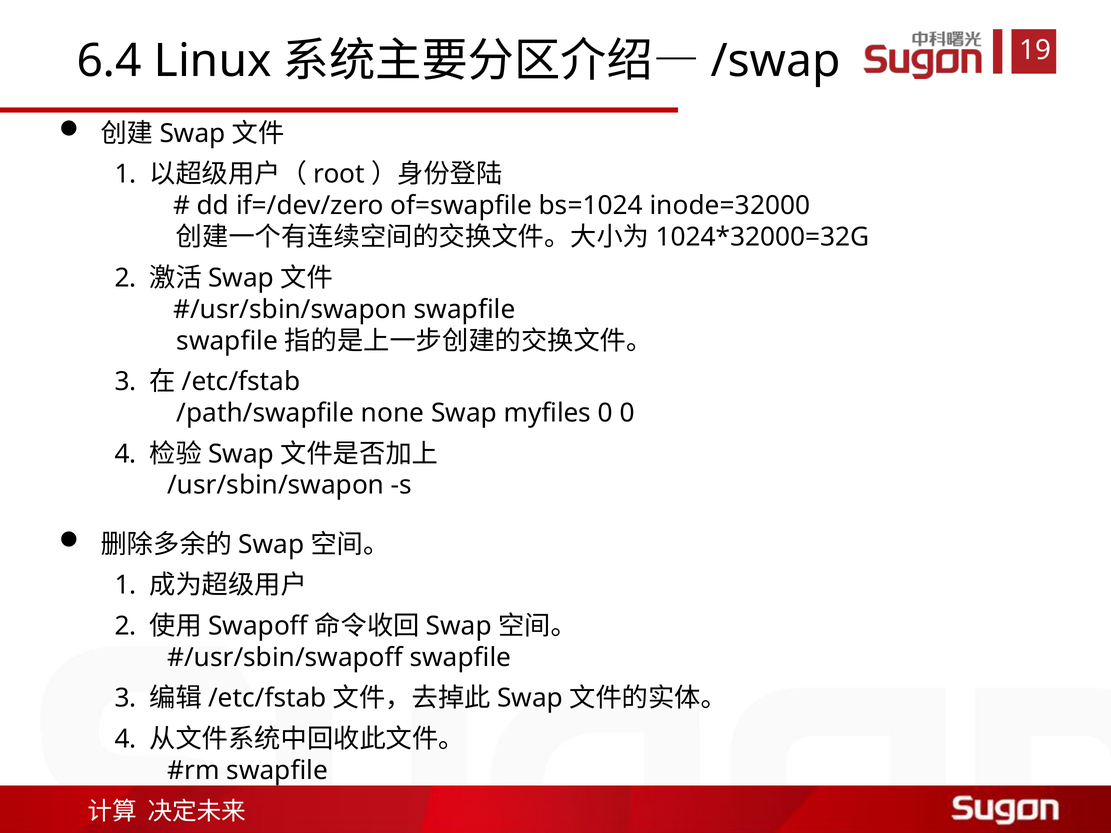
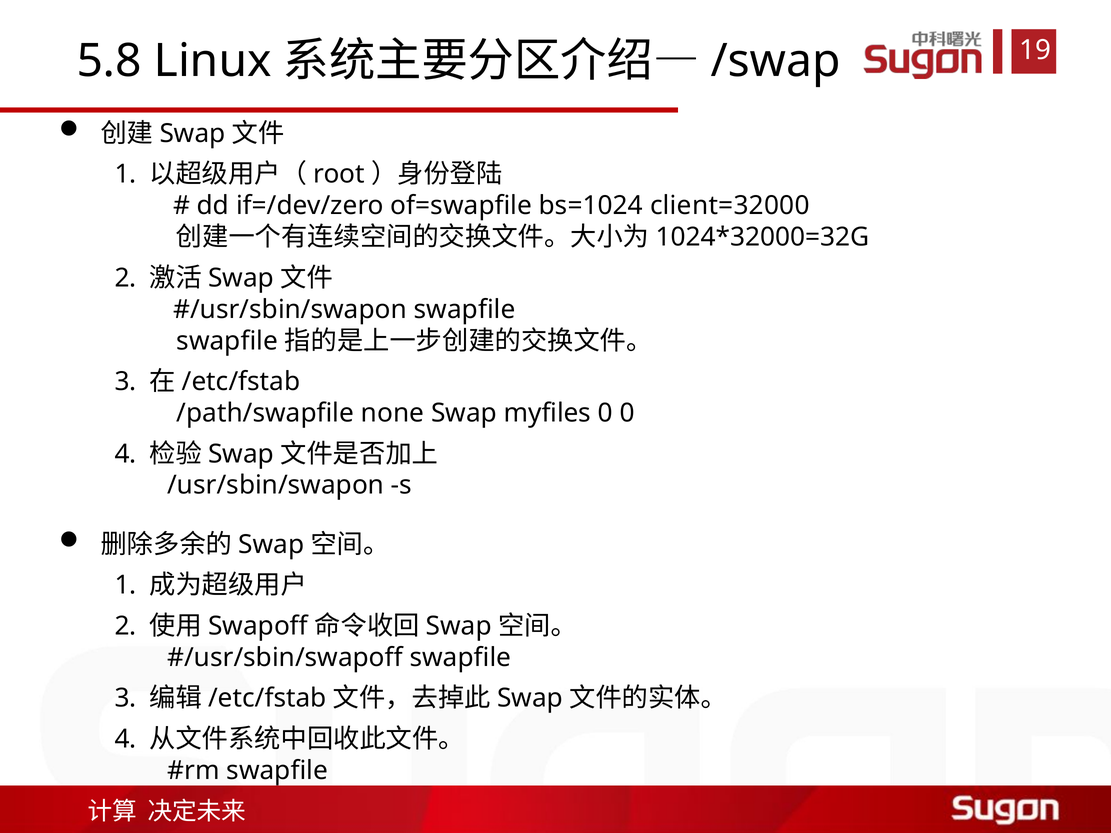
6.4: 6.4 -> 5.8
inode=32000: inode=32000 -> client=32000
